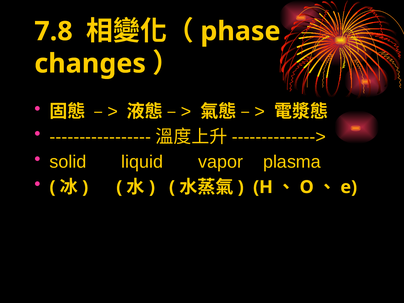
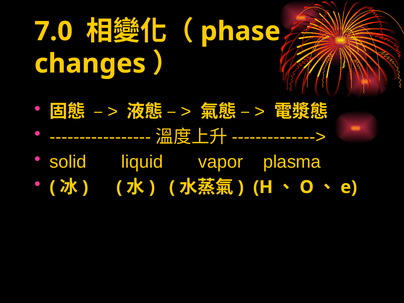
7.8: 7.8 -> 7.0
